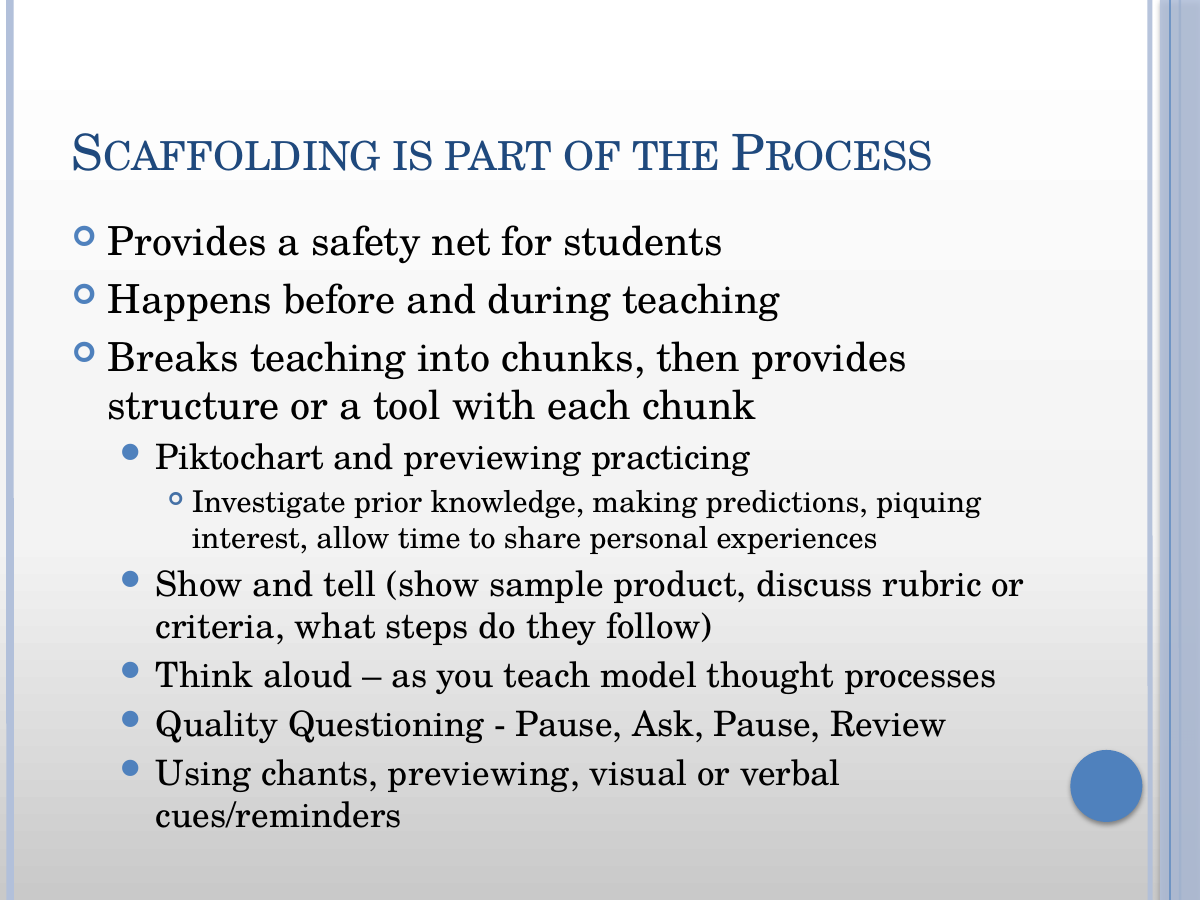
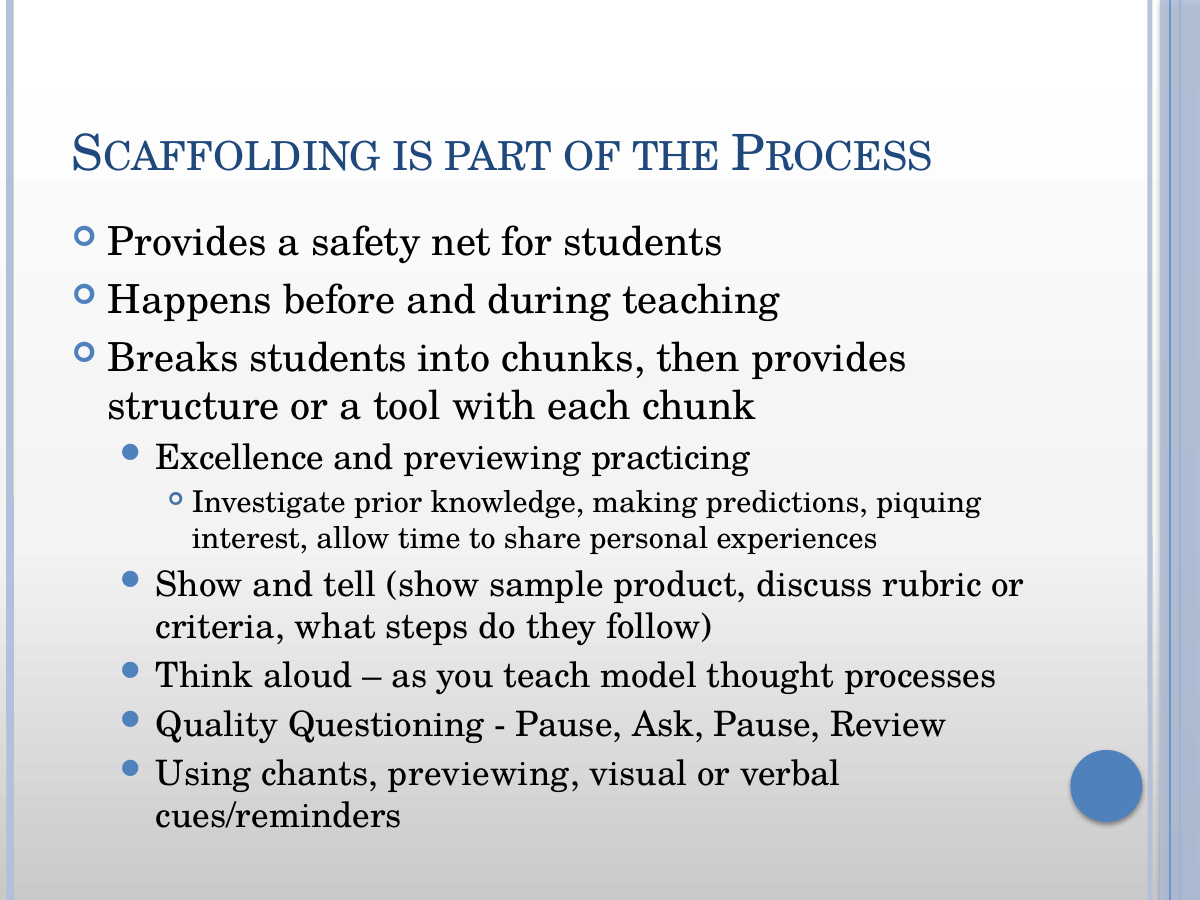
Breaks teaching: teaching -> students
Piktochart: Piktochart -> Excellence
